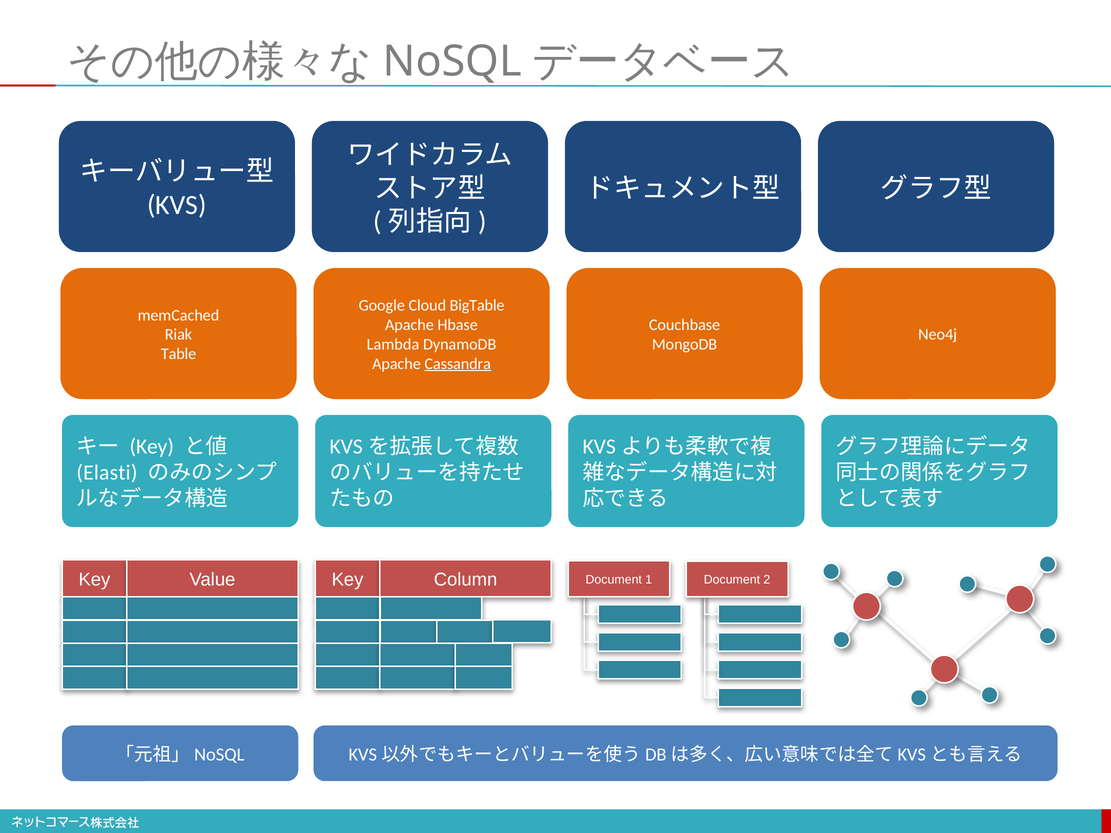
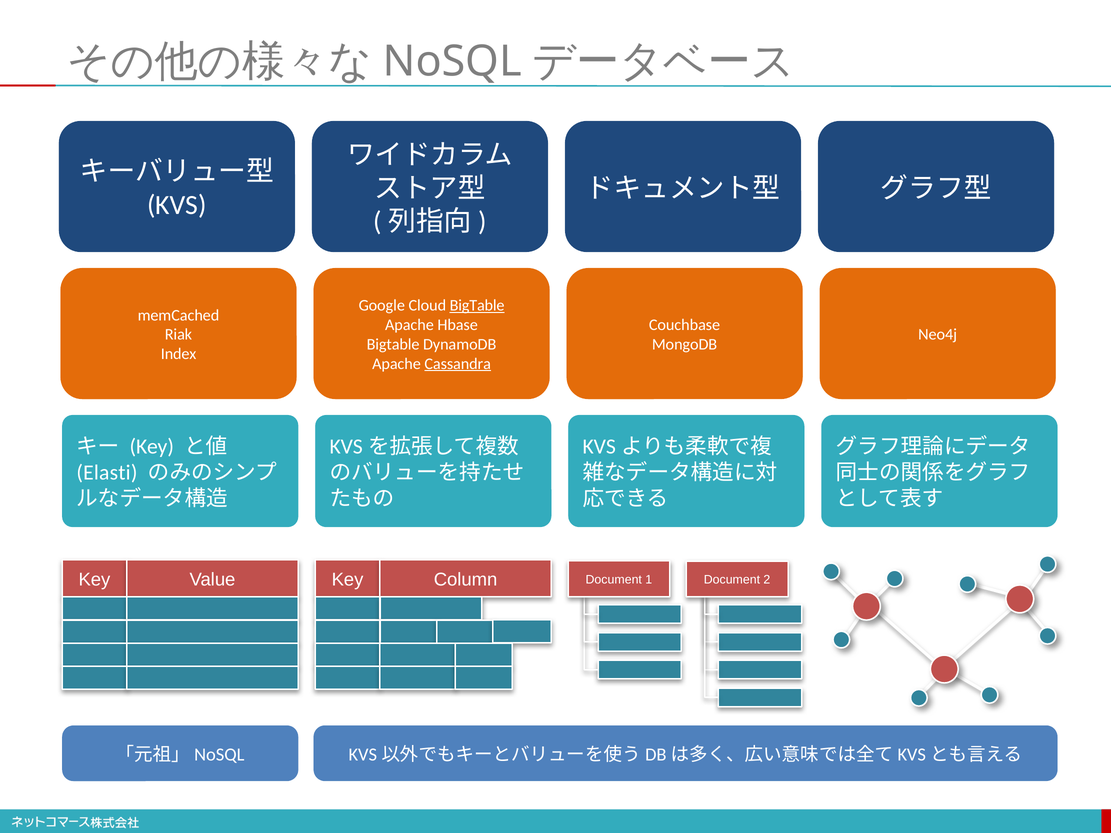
BigTable at (477, 306) underline: none -> present
Lambda at (393, 344): Lambda -> Bigtable
Table: Table -> Index
